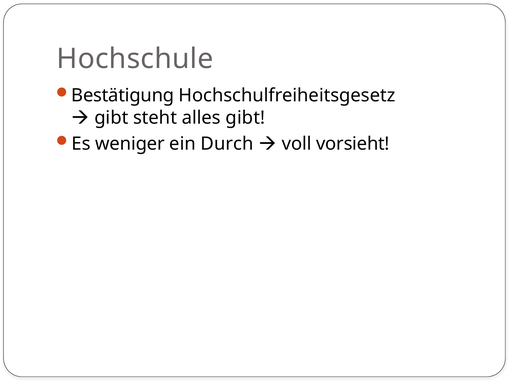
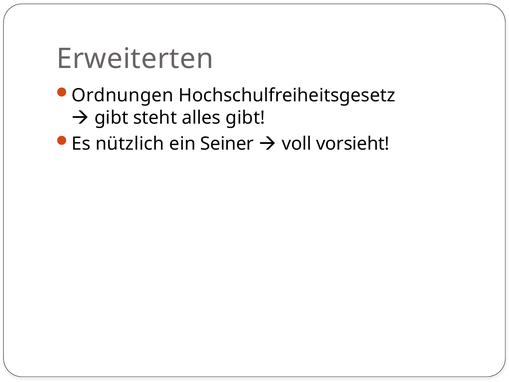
Hochschule: Hochschule -> Erweiterten
Bestätigung: Bestätigung -> Ordnungen
weniger: weniger -> nützlich
Durch: Durch -> Seiner
